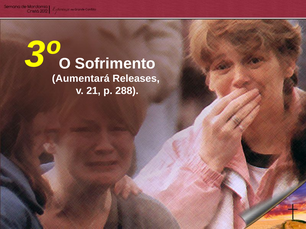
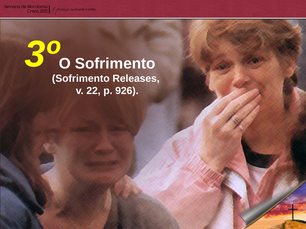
Aumentará at (81, 79): Aumentará -> Sofrimento
21: 21 -> 22
288: 288 -> 926
